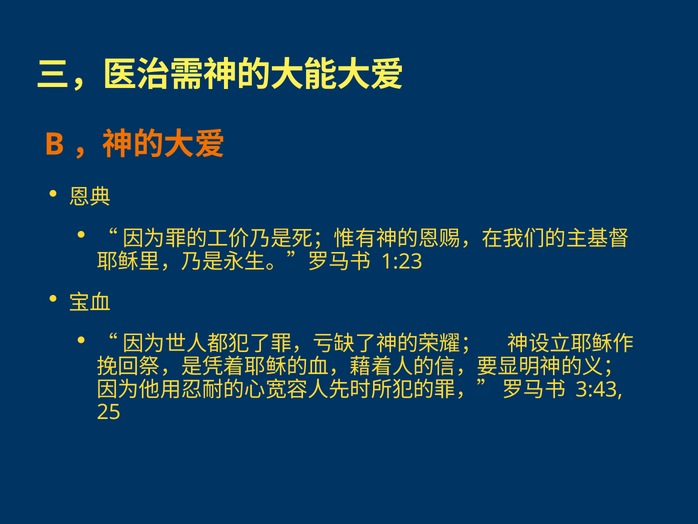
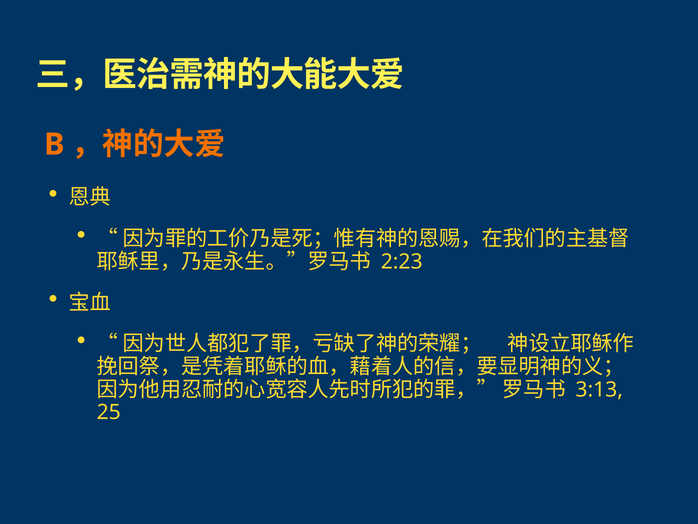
1:23: 1:23 -> 2:23
3:43: 3:43 -> 3:13
